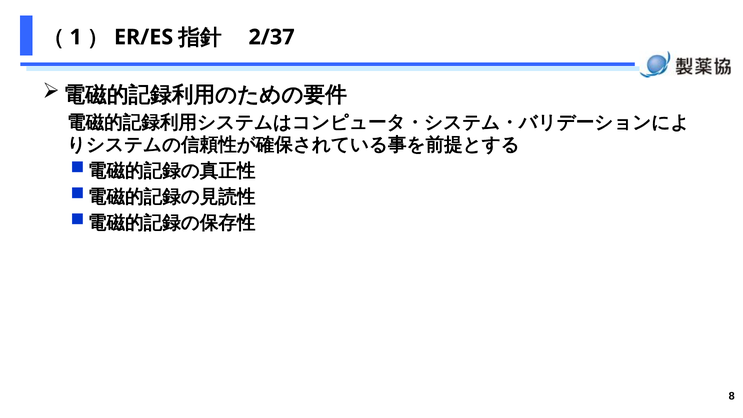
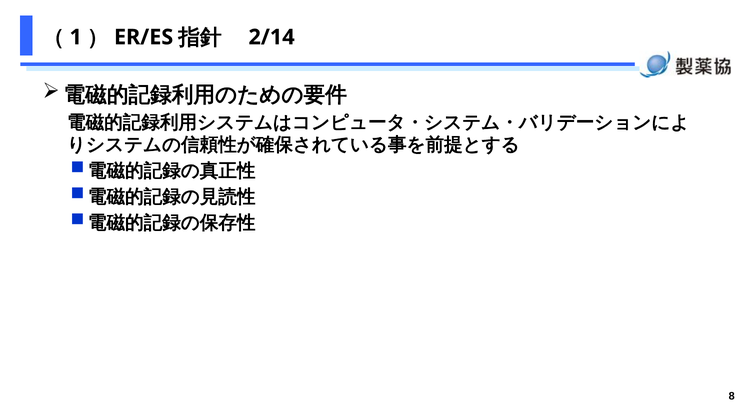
2/37: 2/37 -> 2/14
